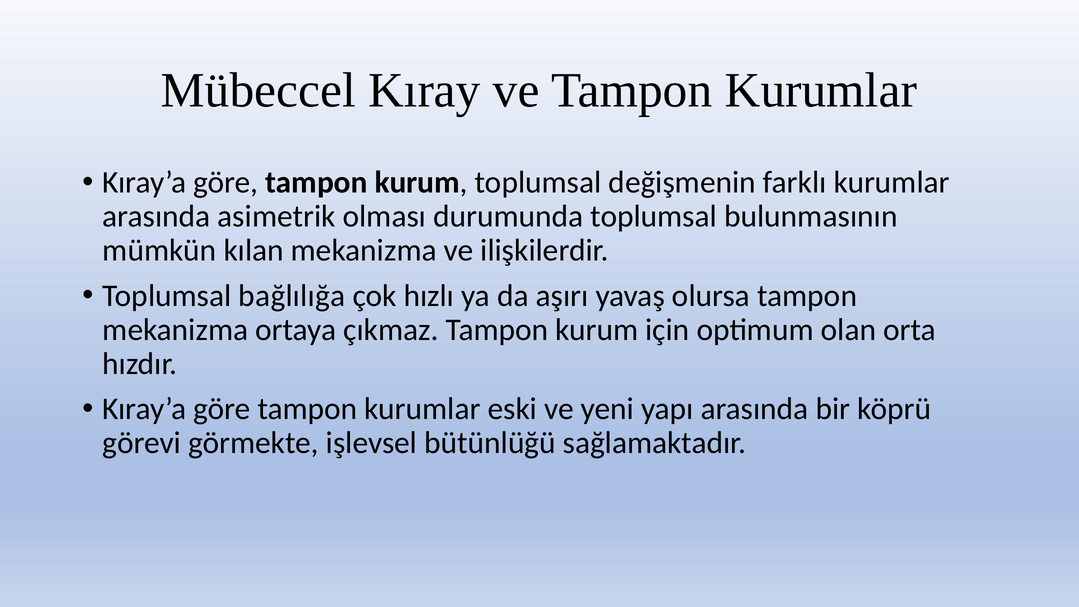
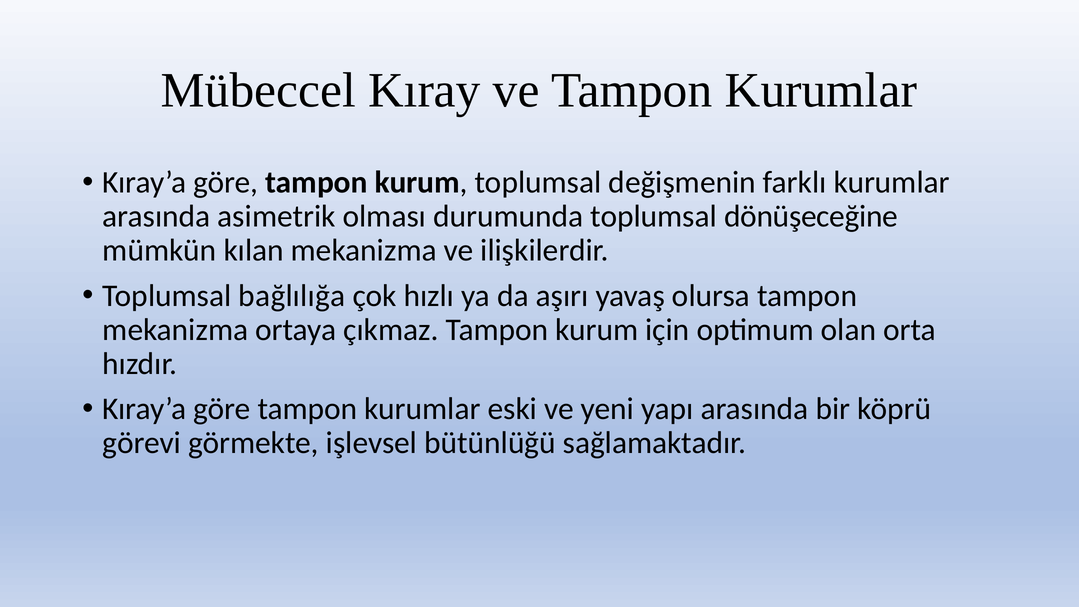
bulunmasının: bulunmasının -> dönüşeceğine
